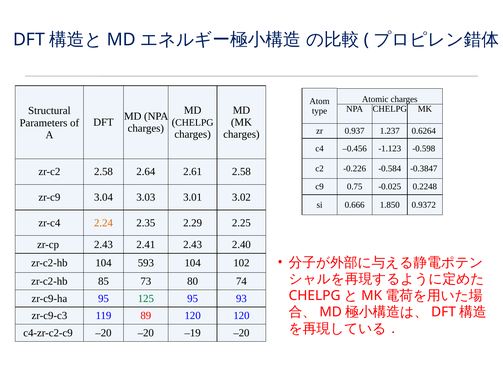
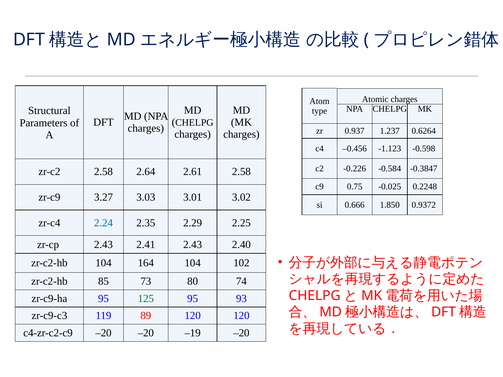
3.04: 3.04 -> 3.27
2.24 colour: orange -> blue
593: 593 -> 164
